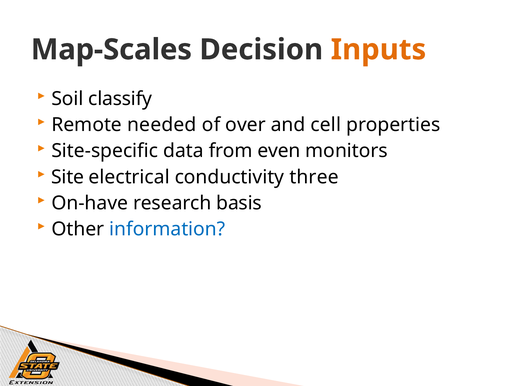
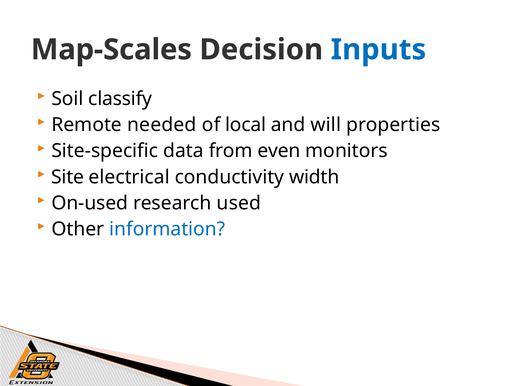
Inputs colour: orange -> blue
over: over -> local
cell: cell -> will
three: three -> width
On-have: On-have -> On-used
basis: basis -> used
